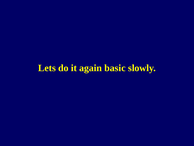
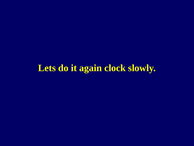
basic: basic -> clock
